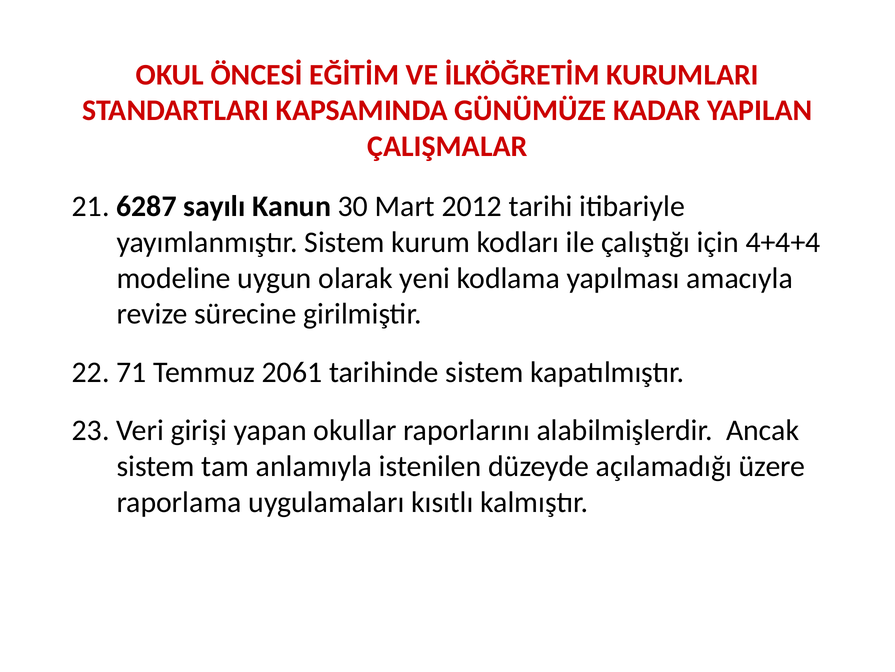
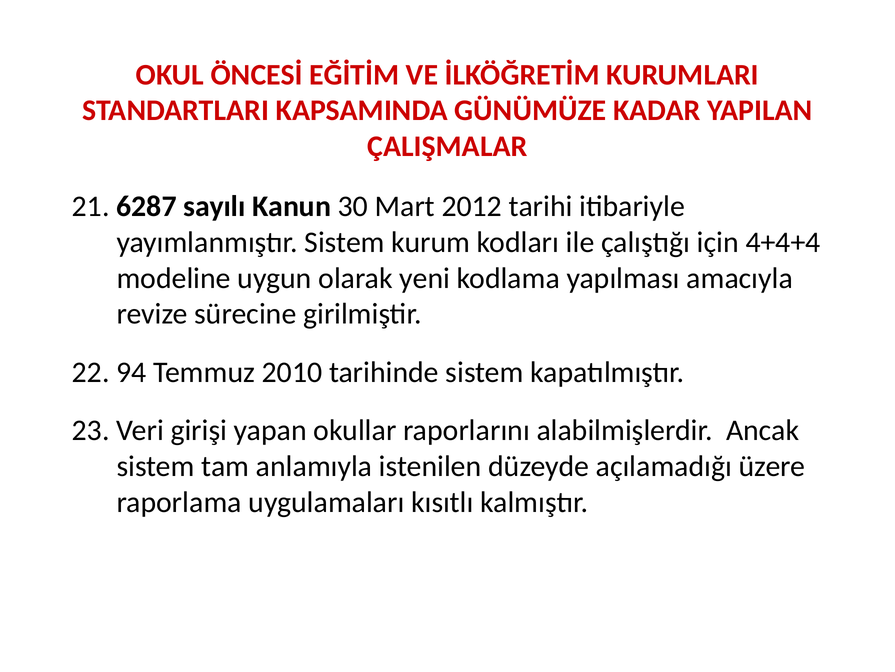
71: 71 -> 94
2061: 2061 -> 2010
